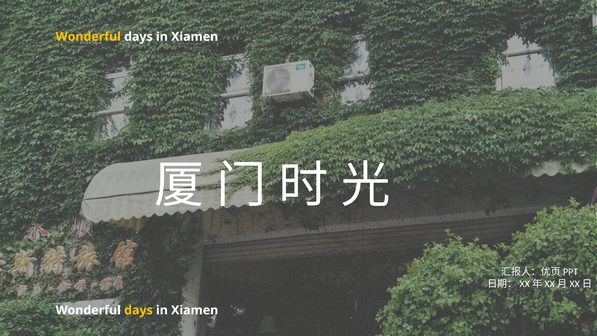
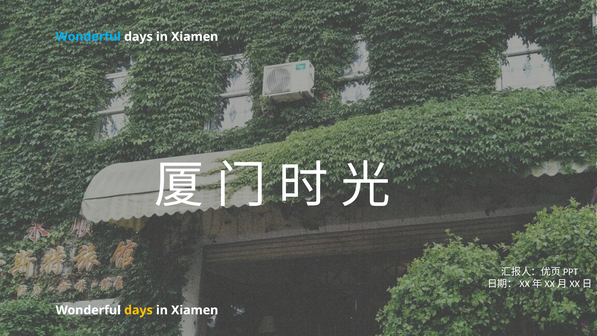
Wonderful at (88, 37) colour: yellow -> light blue
